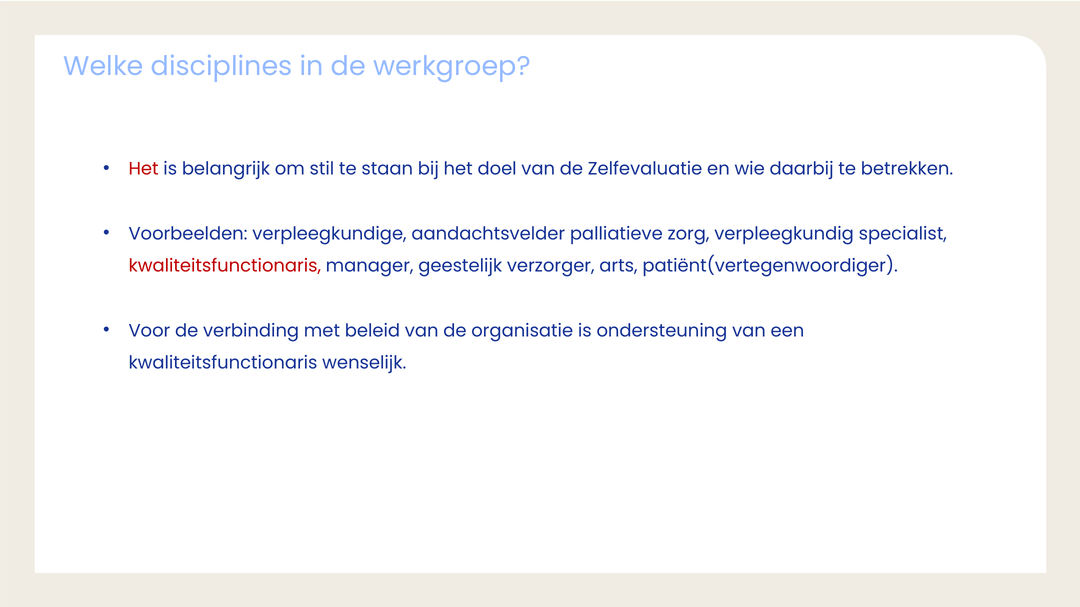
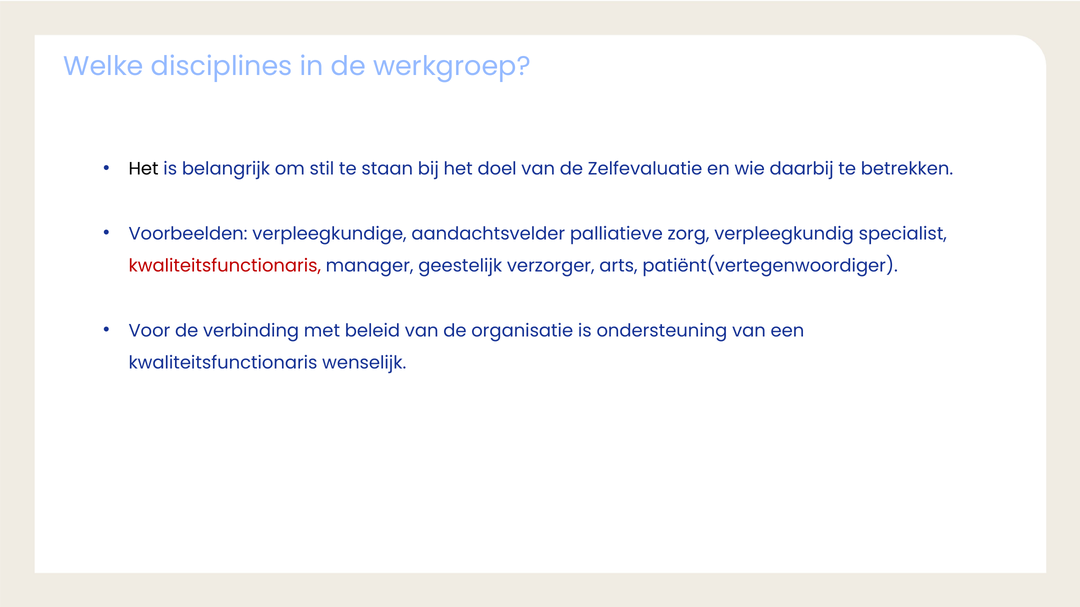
Het at (144, 169) colour: red -> black
